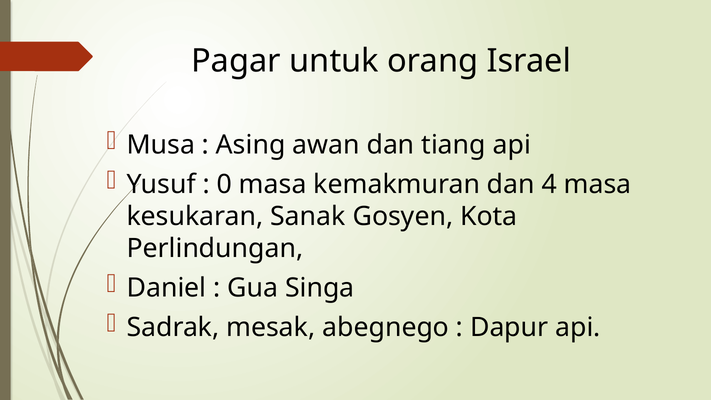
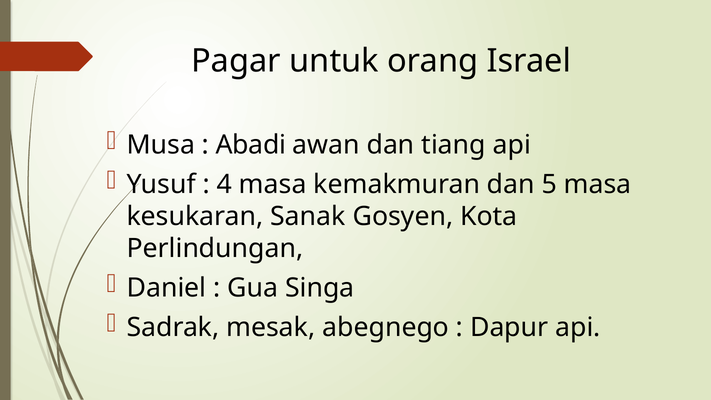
Asing: Asing -> Abadi
0: 0 -> 4
4: 4 -> 5
